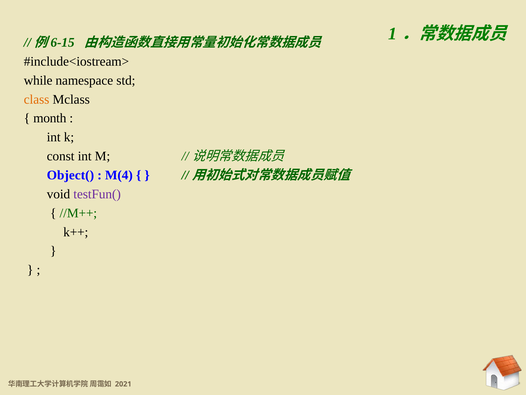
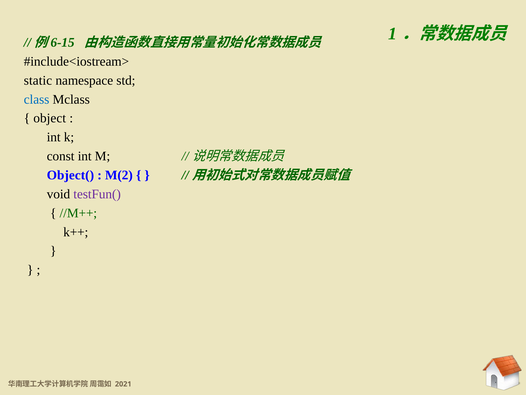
while: while -> static
class colour: orange -> blue
month: month -> object
M(4: M(4 -> M(2
